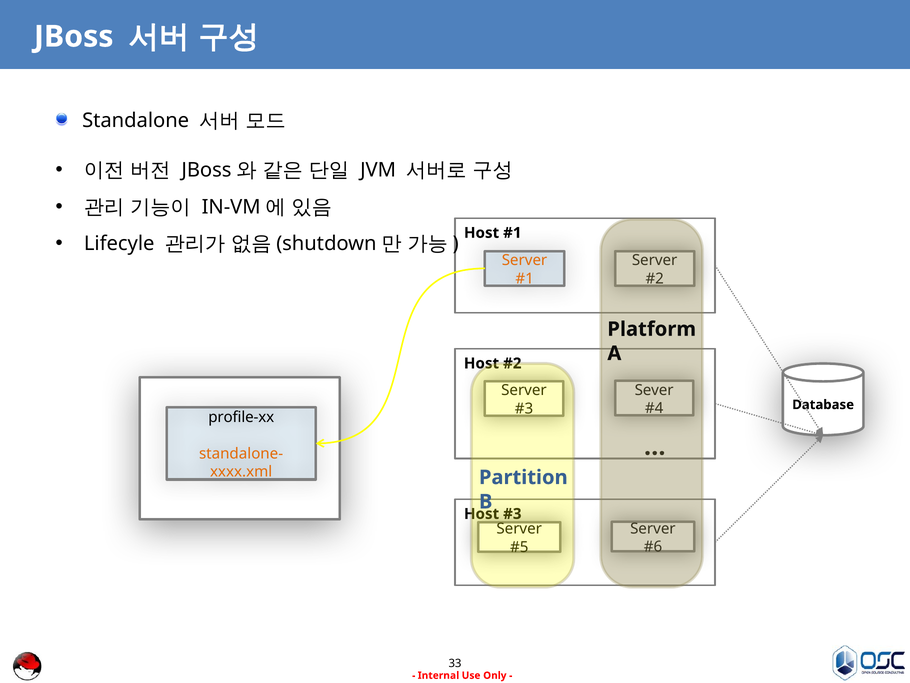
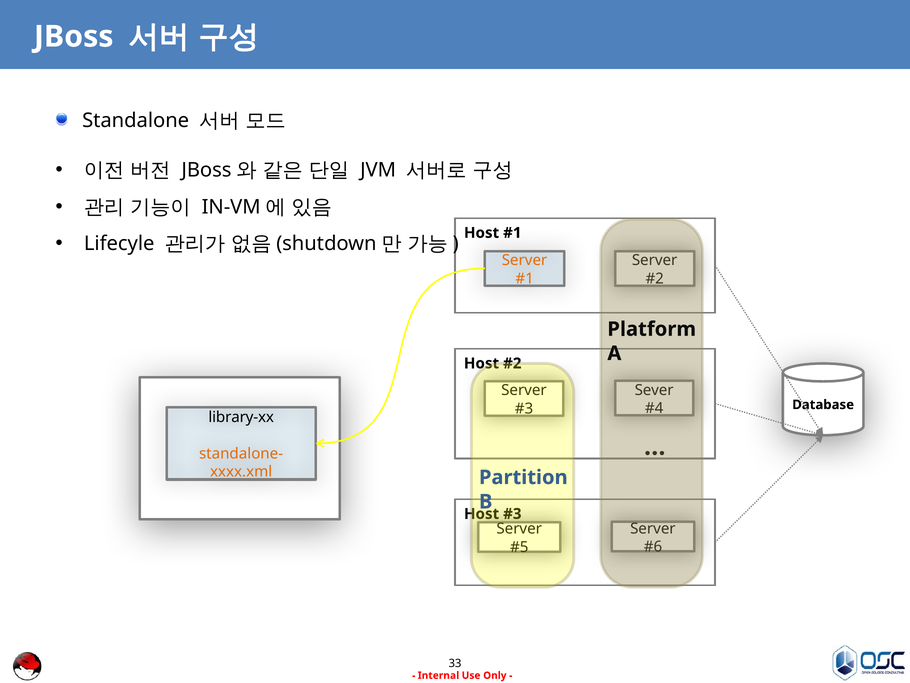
profile-xx: profile-xx -> library-xx
